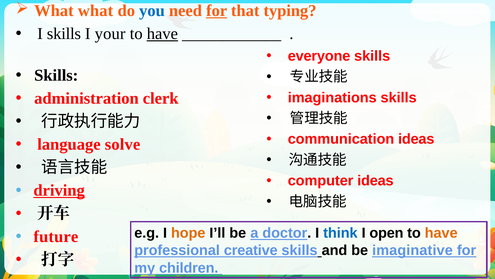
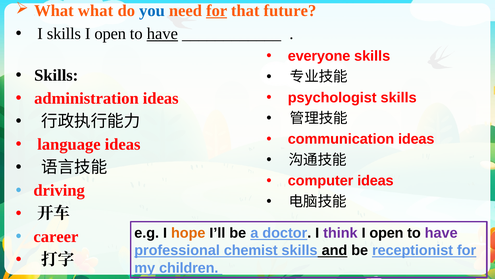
typing: typing -> future
your at (110, 34): your -> open
clerk at (161, 98): clerk -> ideas
imaginations: imaginations -> psychologist
language solve: solve -> ideas
driving underline: present -> none
think colour: blue -> purple
have at (441, 233) colour: orange -> purple
future: future -> career
creative: creative -> chemist
and underline: none -> present
imaginative: imaginative -> receptionist
